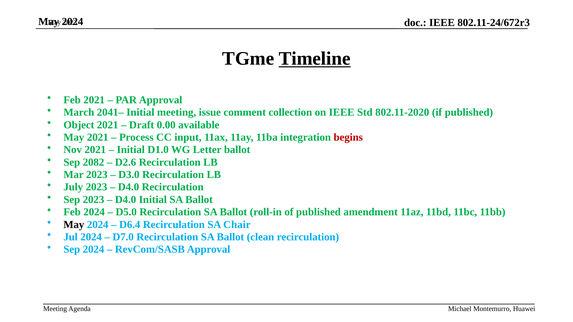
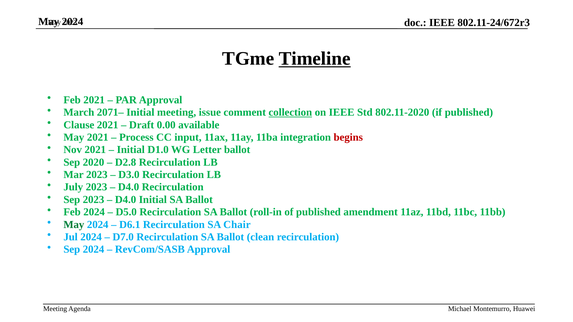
2041–: 2041– -> 2071–
collection underline: none -> present
Object: Object -> Clause
2082: 2082 -> 2020
D2.6: D2.6 -> D2.8
May at (74, 225) colour: black -> green
D6.4: D6.4 -> D6.1
